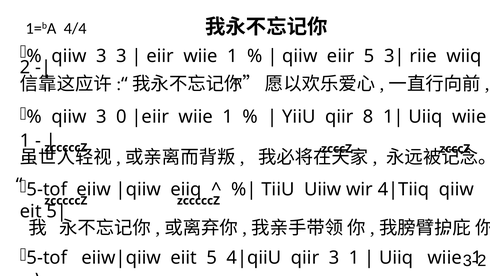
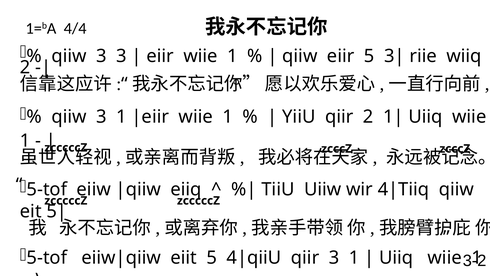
qiiw 3 0: 0 -> 1
qiir 8: 8 -> 2
